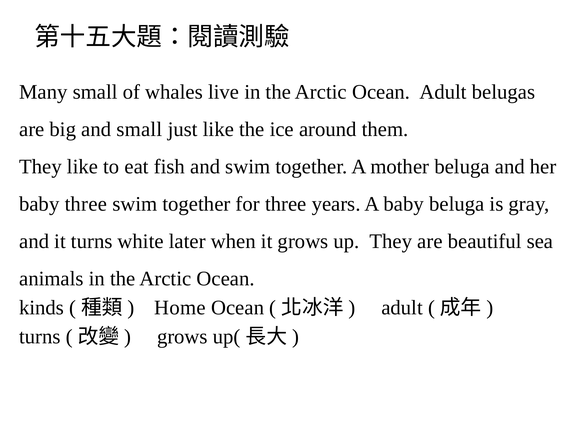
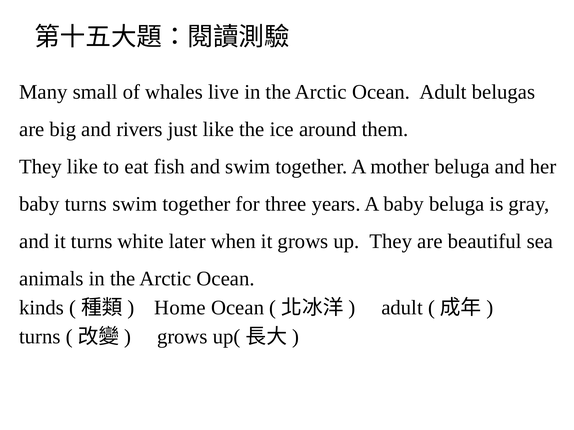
and small: small -> rivers
baby three: three -> turns
